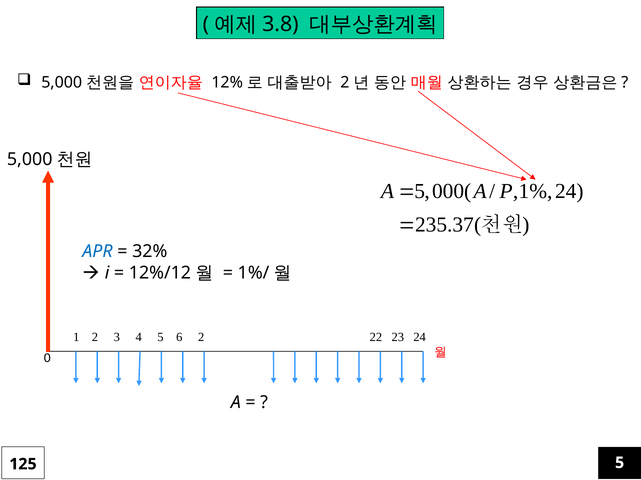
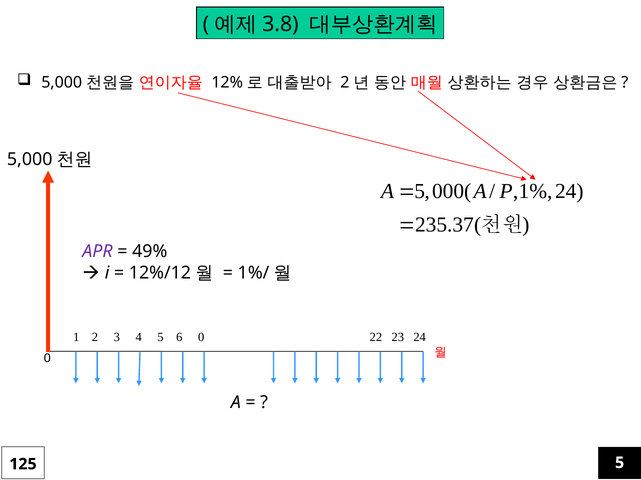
APR colour: blue -> purple
32%: 32% -> 49%
6 2: 2 -> 0
